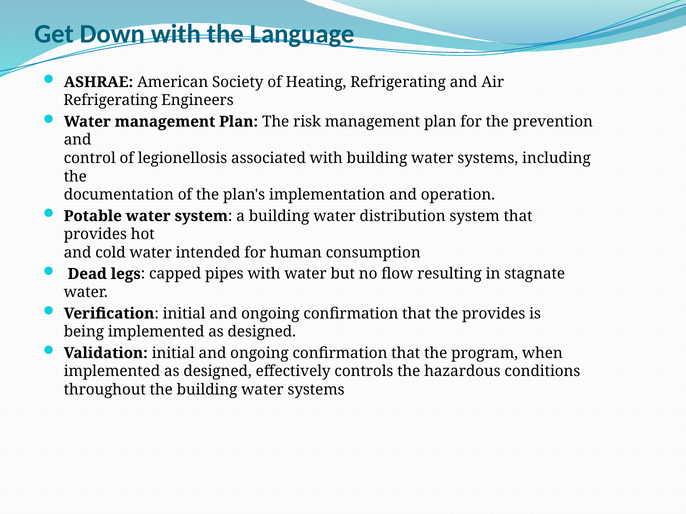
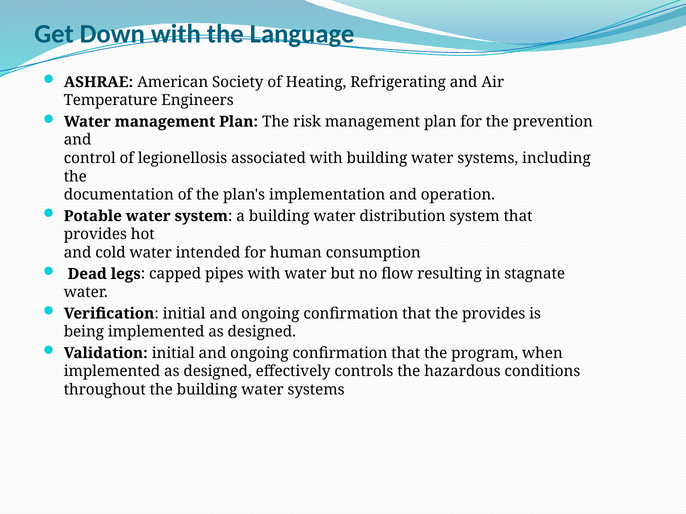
Refrigerating at (111, 100): Refrigerating -> Temperature
